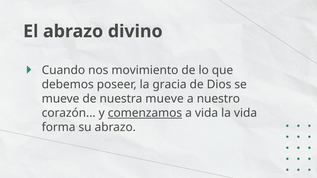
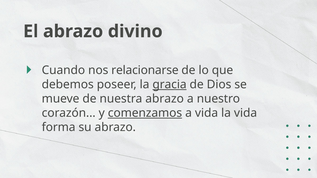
movimiento: movimiento -> relacionarse
gracia underline: none -> present
nuestra mueve: mueve -> abrazo
